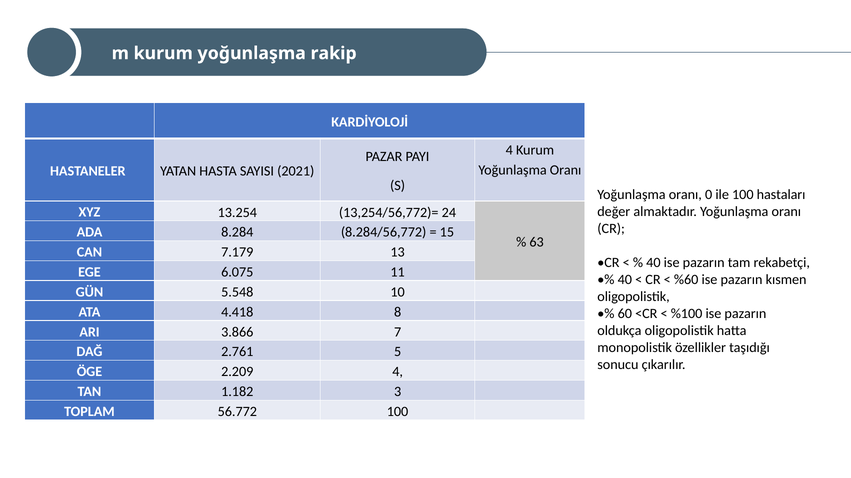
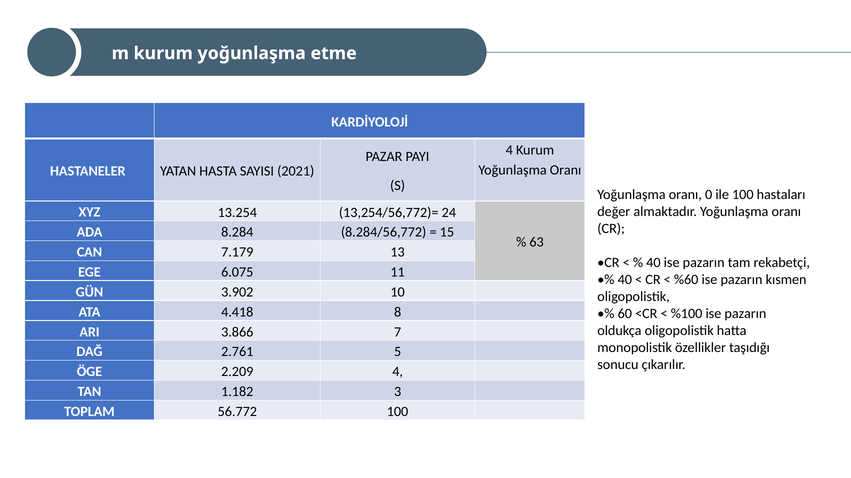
rakip: rakip -> etme
5.548: 5.548 -> 3.902
